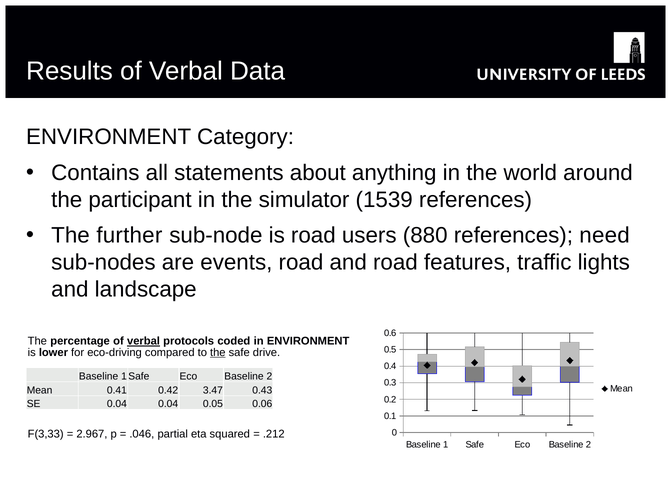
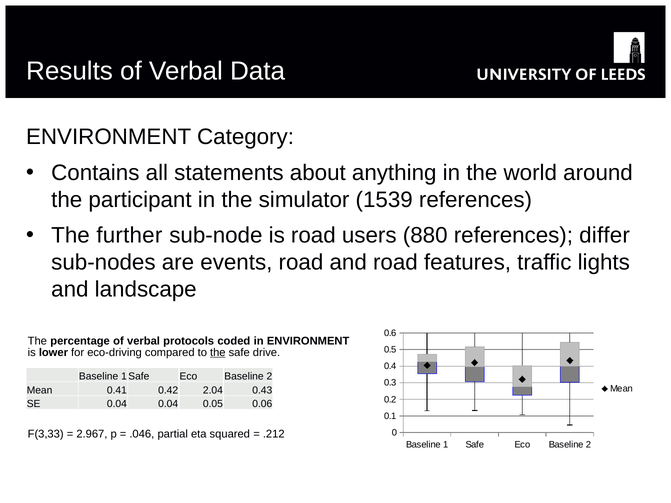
need: need -> differ
verbal at (143, 341) underline: present -> none
3.47: 3.47 -> 2.04
